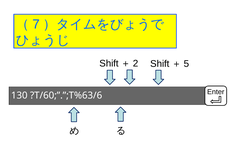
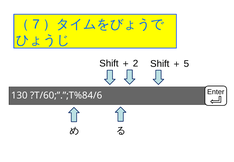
?T/60;”.”;T%63/6: ?T/60;”.”;T%63/6 -> ?T/60;”.”;T%84/6
